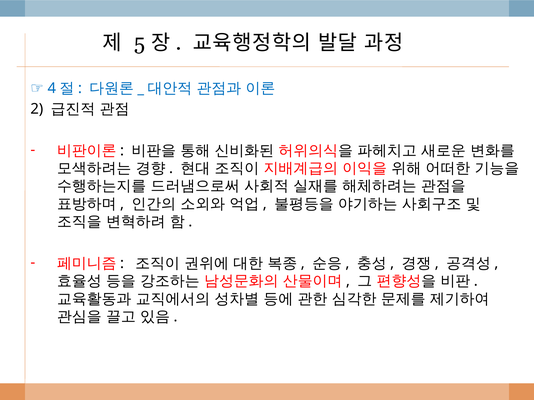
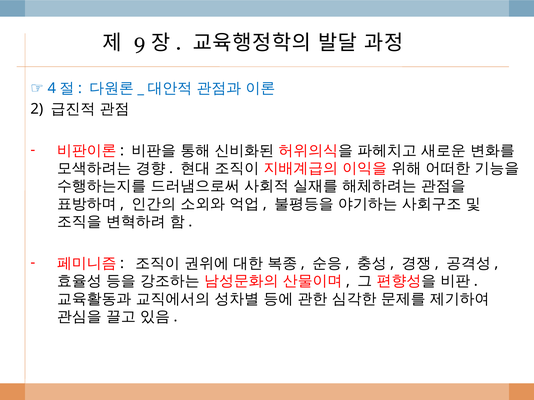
5: 5 -> 9
